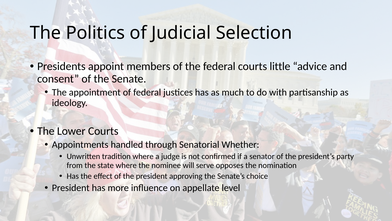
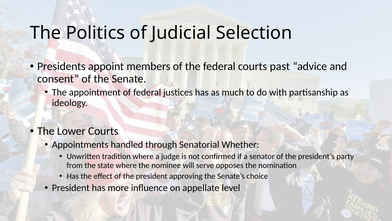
little: little -> past
